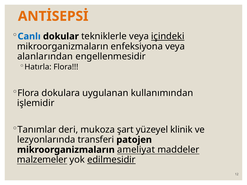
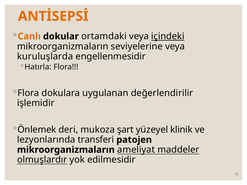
Canlı colour: blue -> orange
tekniklerle: tekniklerle -> ortamdaki
enfeksiyona: enfeksiyona -> seviyelerine
alanlarından: alanlarından -> kuruluşlarda
kullanımından: kullanımından -> değerlendirilir
Tanımlar: Tanımlar -> Önlemek
malzemeler: malzemeler -> olmuşlardır
edilmesidir underline: present -> none
